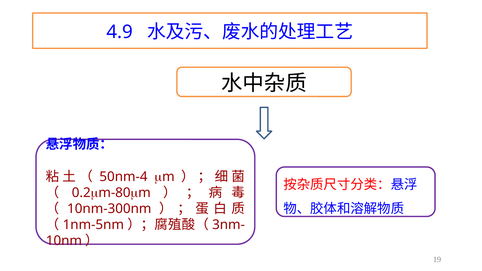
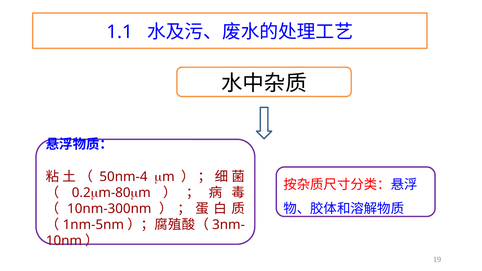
4.9: 4.9 -> 1.1
